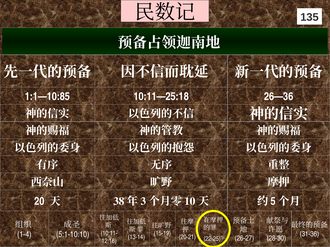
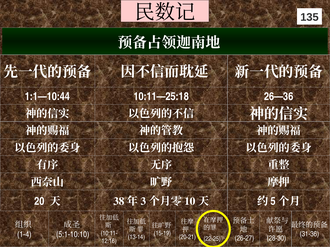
1:1—10:85: 1:1—10:85 -> 1:1—10:44
